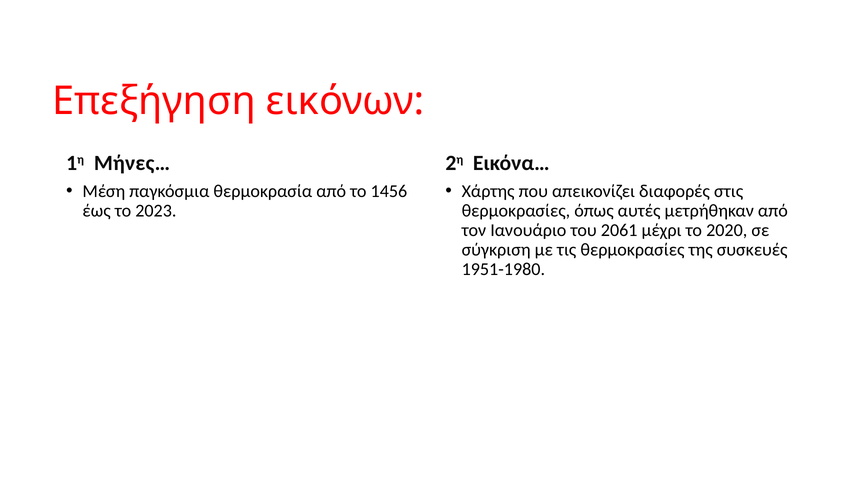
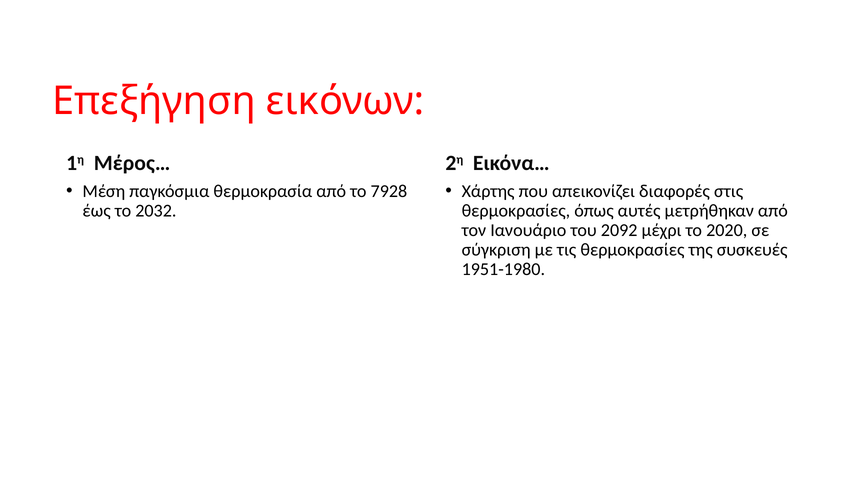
Μήνες…: Μήνες… -> Μέρος…
1456: 1456 -> 7928
2023: 2023 -> 2032
2061: 2061 -> 2092
